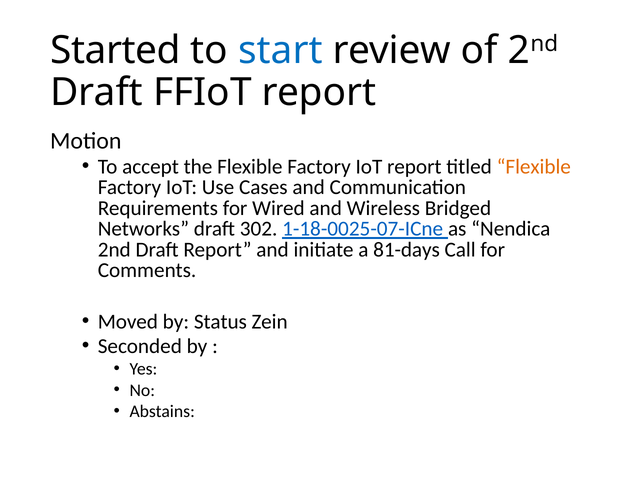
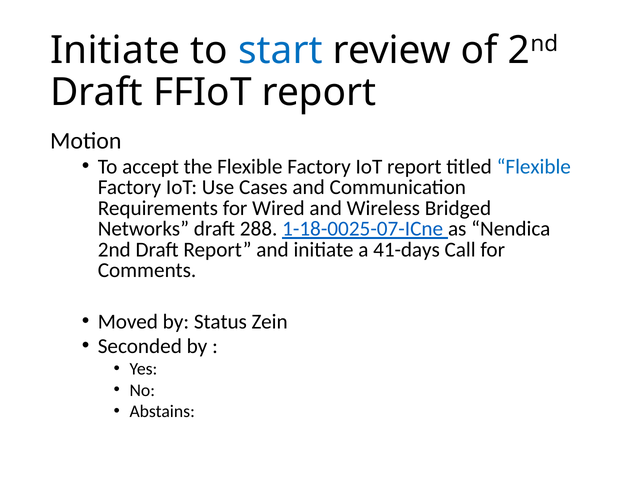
Started at (115, 50): Started -> Initiate
Flexible at (534, 167) colour: orange -> blue
302: 302 -> 288
81-days: 81-days -> 41-days
